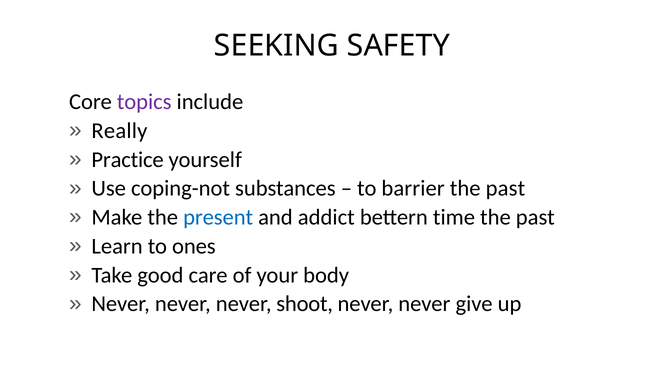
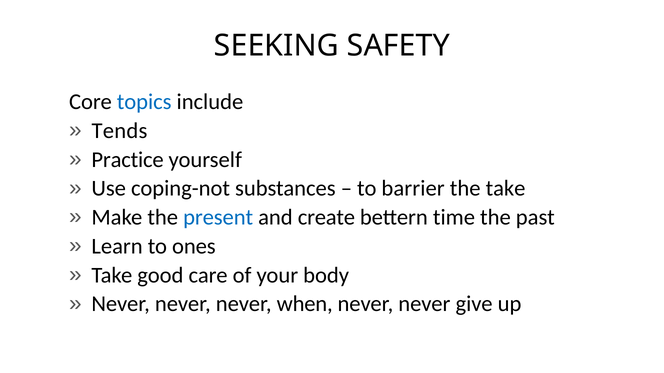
topics colour: purple -> blue
Really: Really -> Tends
past at (505, 189): past -> take
addict: addict -> create
shoot: shoot -> when
